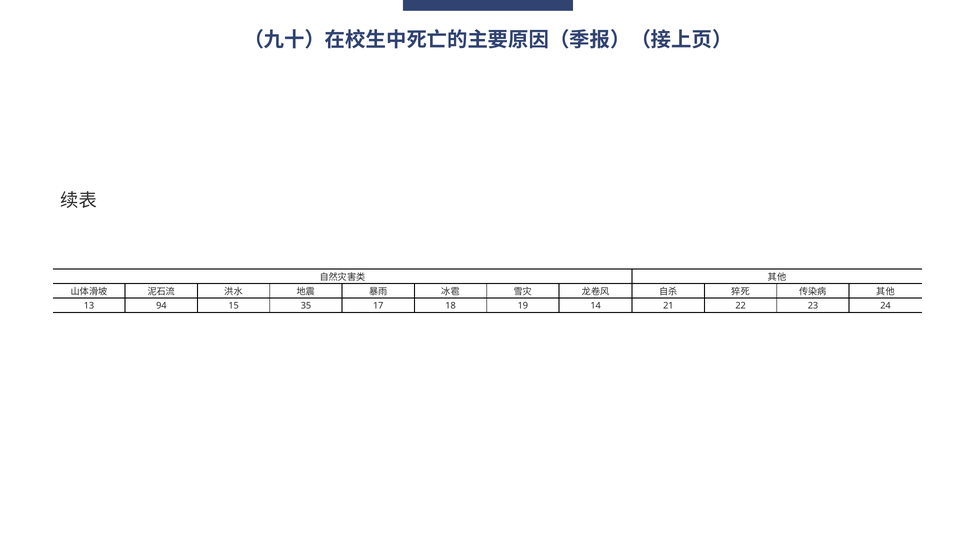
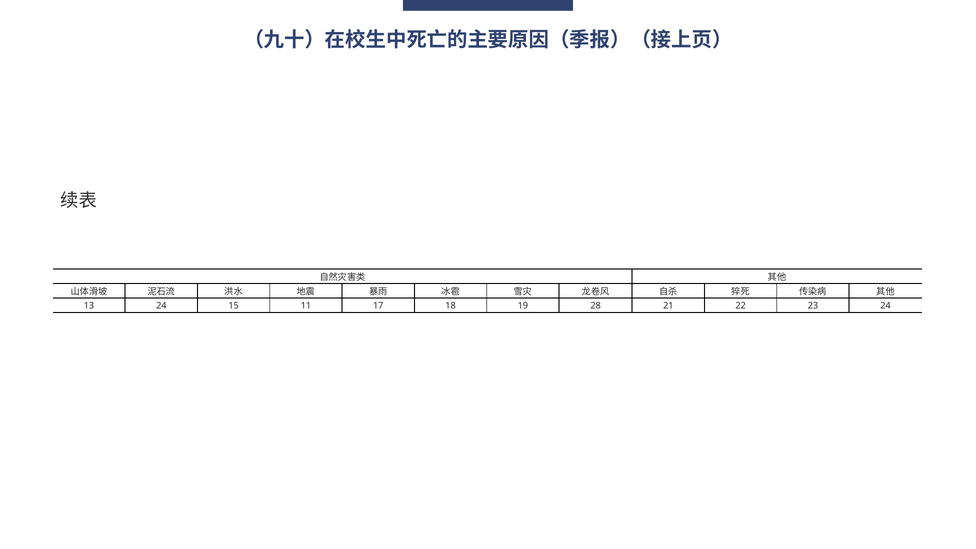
13 94: 94 -> 24
35: 35 -> 11
14: 14 -> 28
